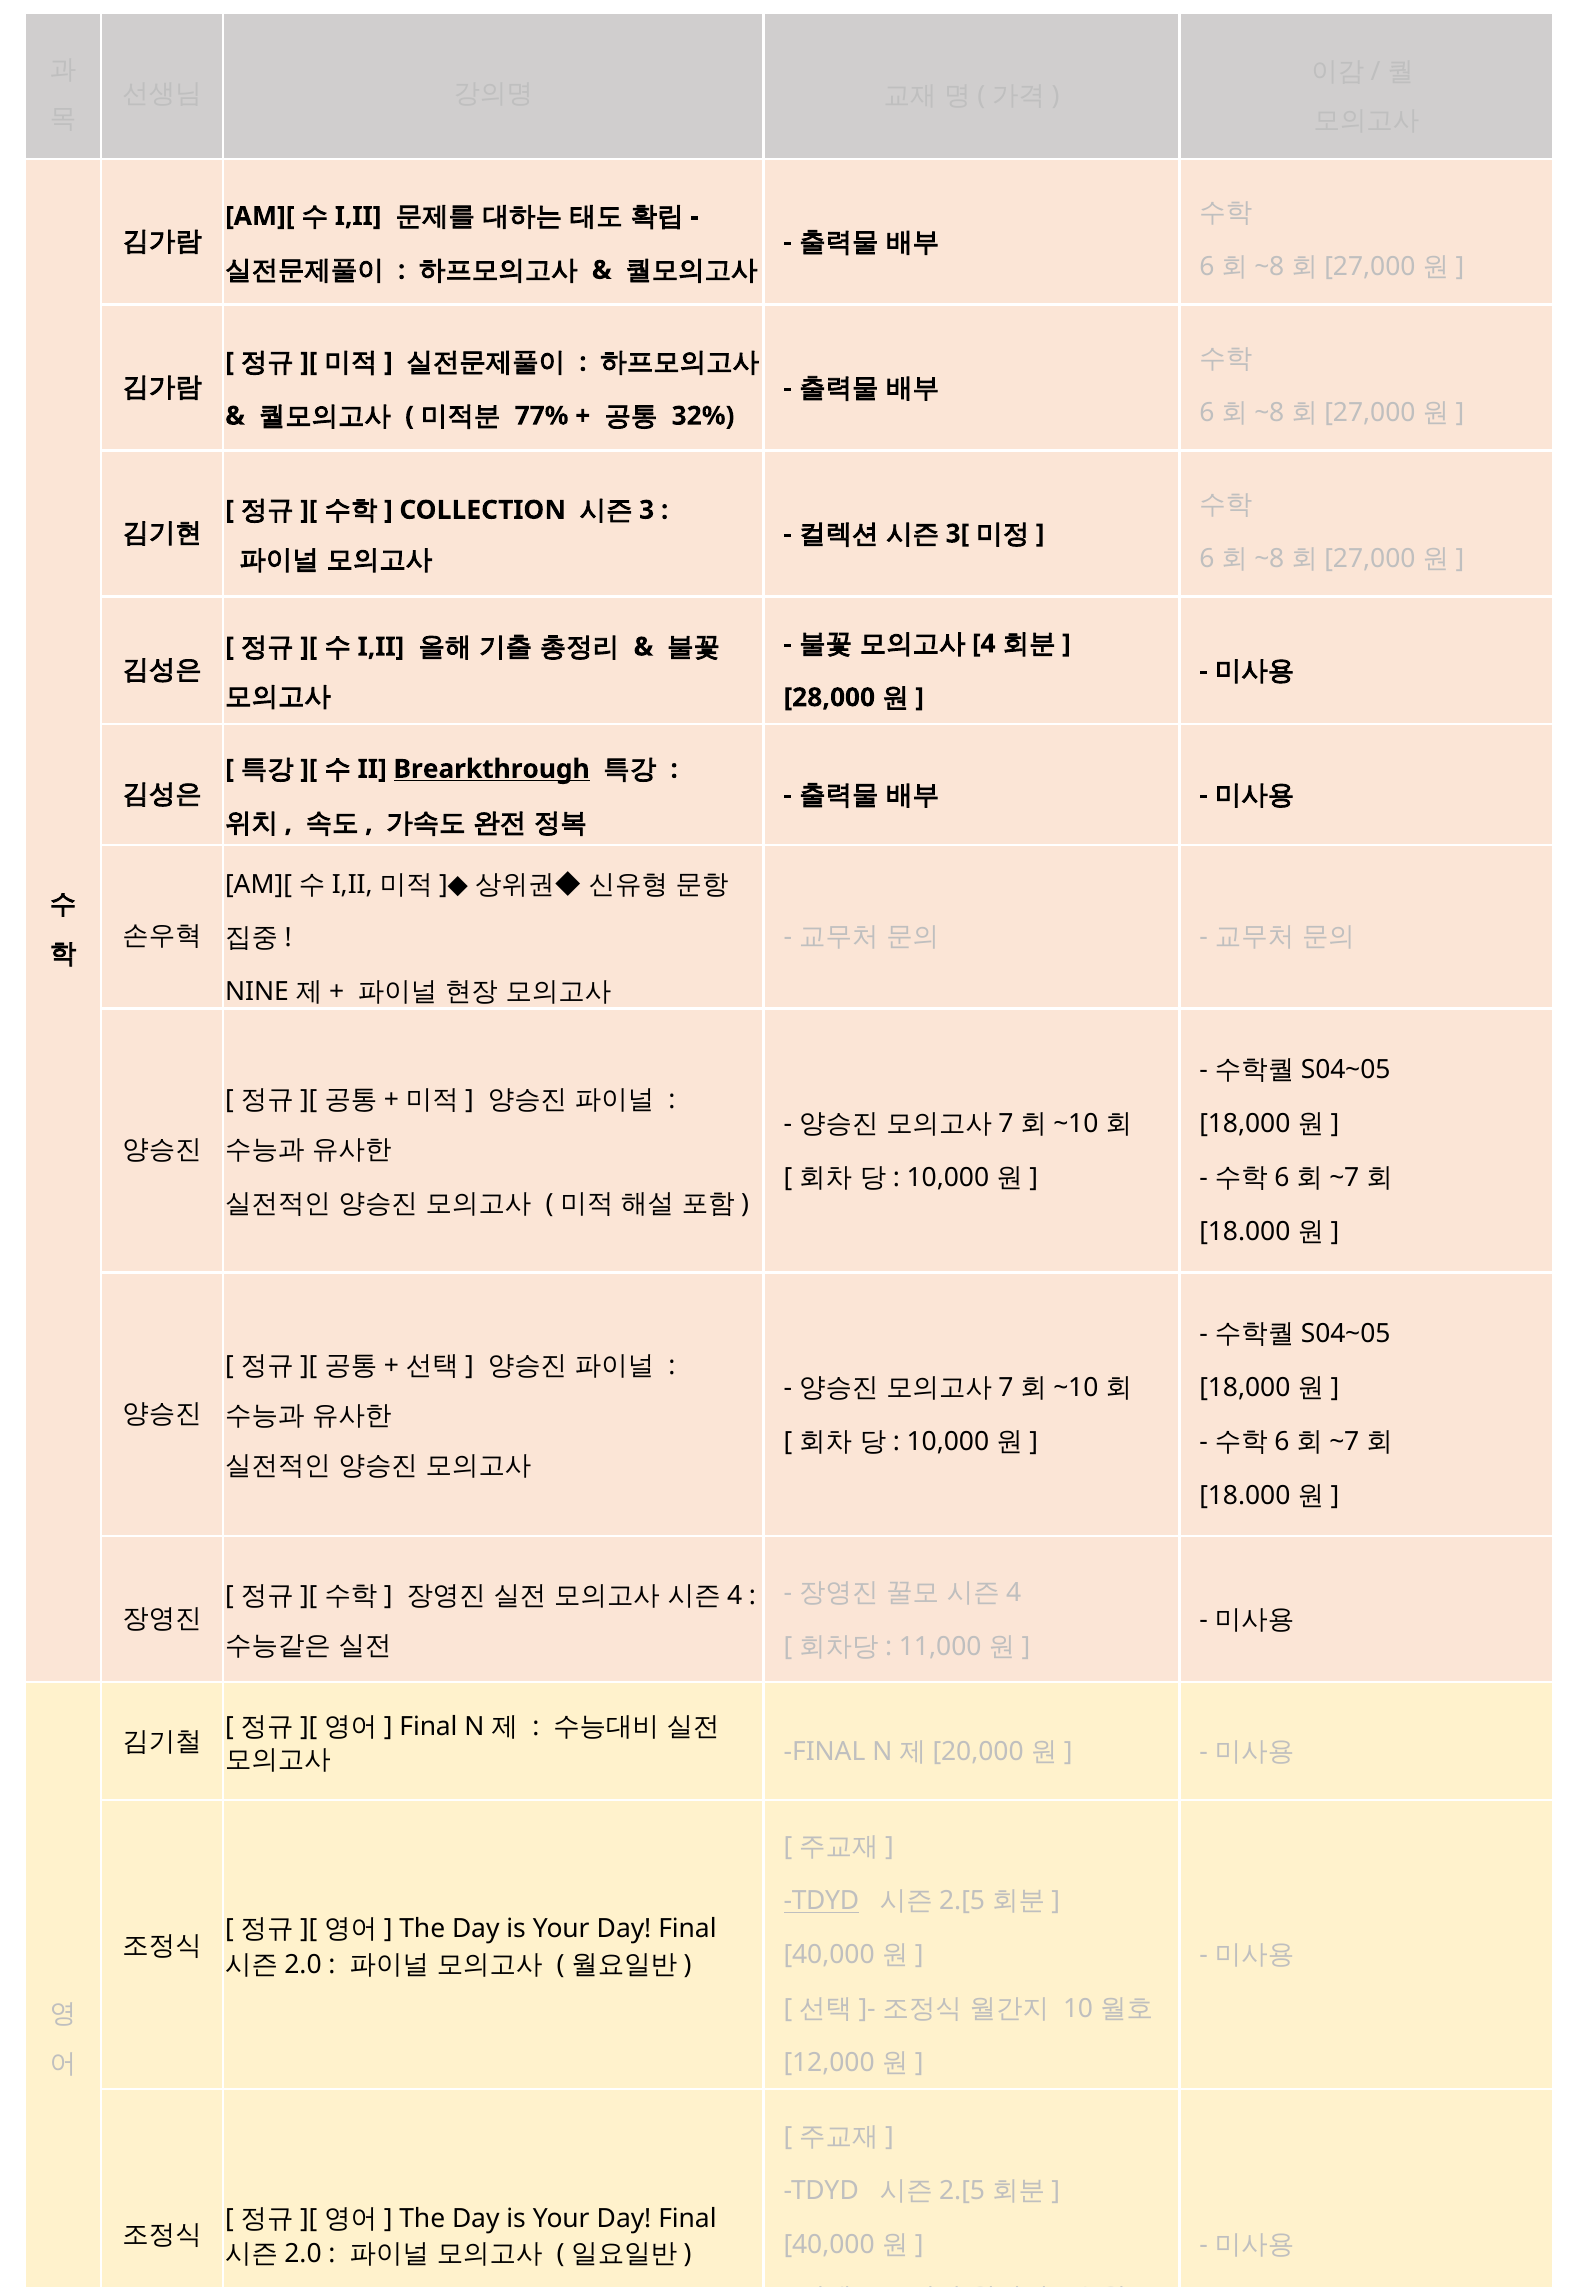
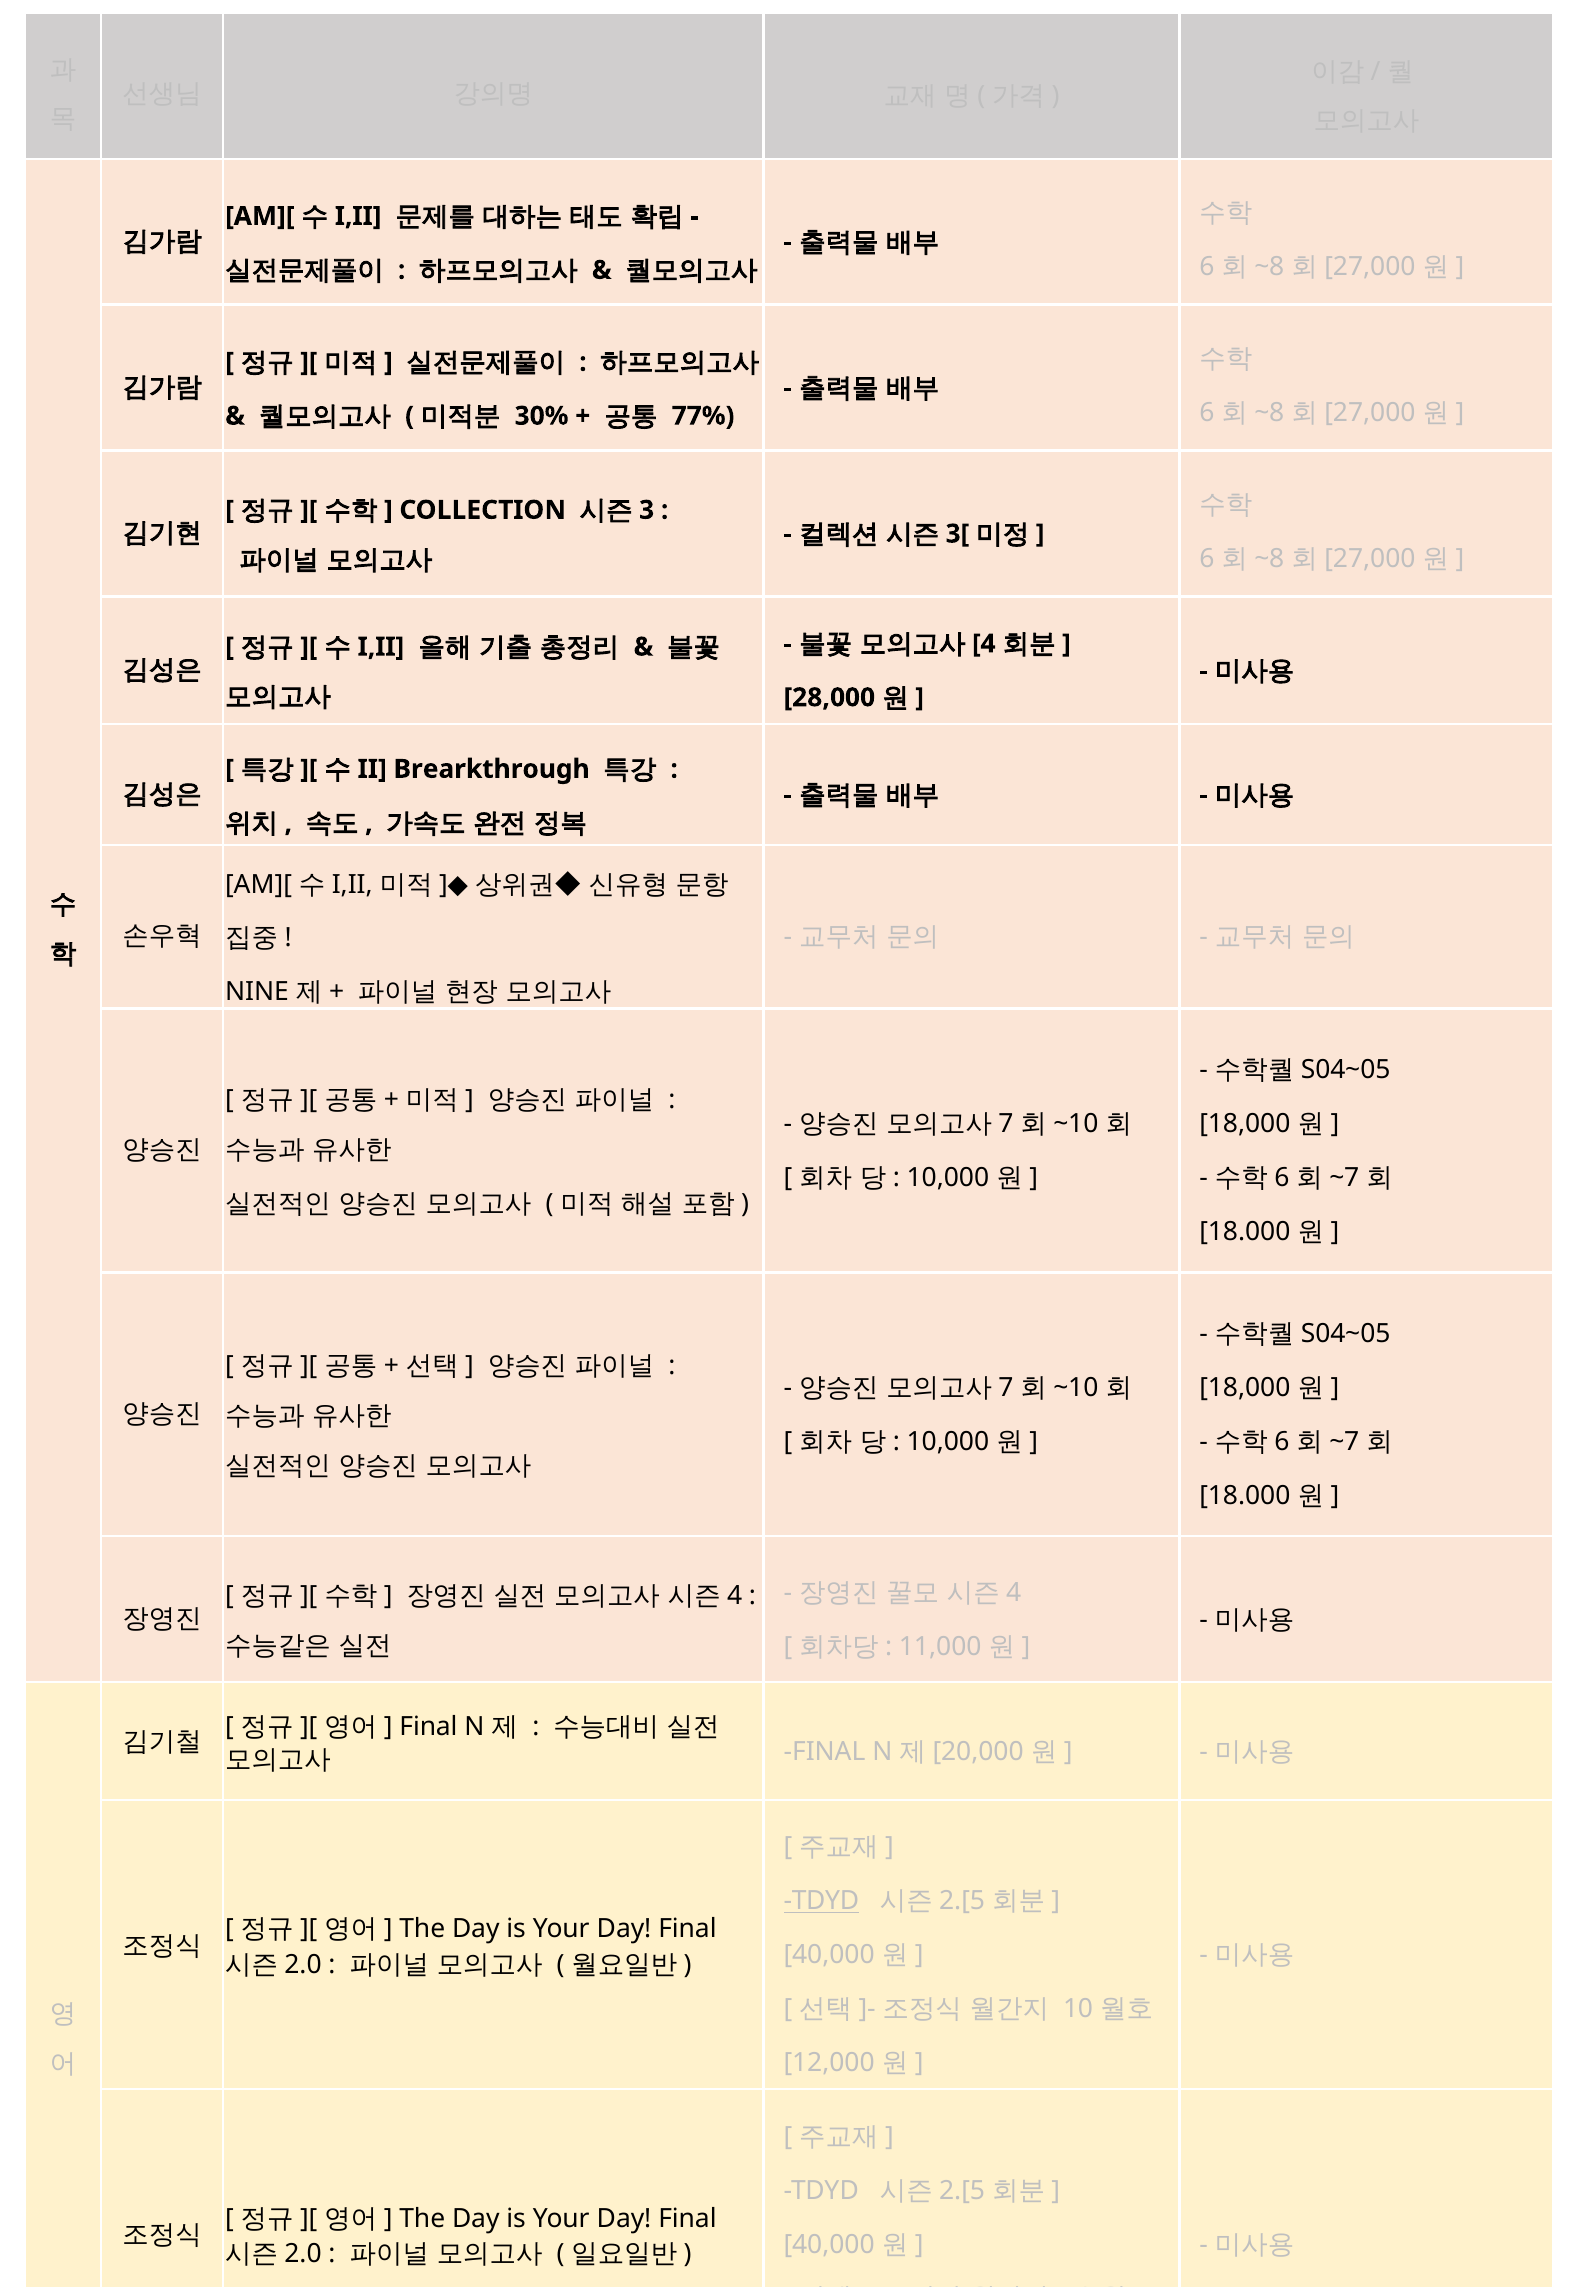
77%: 77% -> 30%
32%: 32% -> 77%
Brearkthrough underline: present -> none
